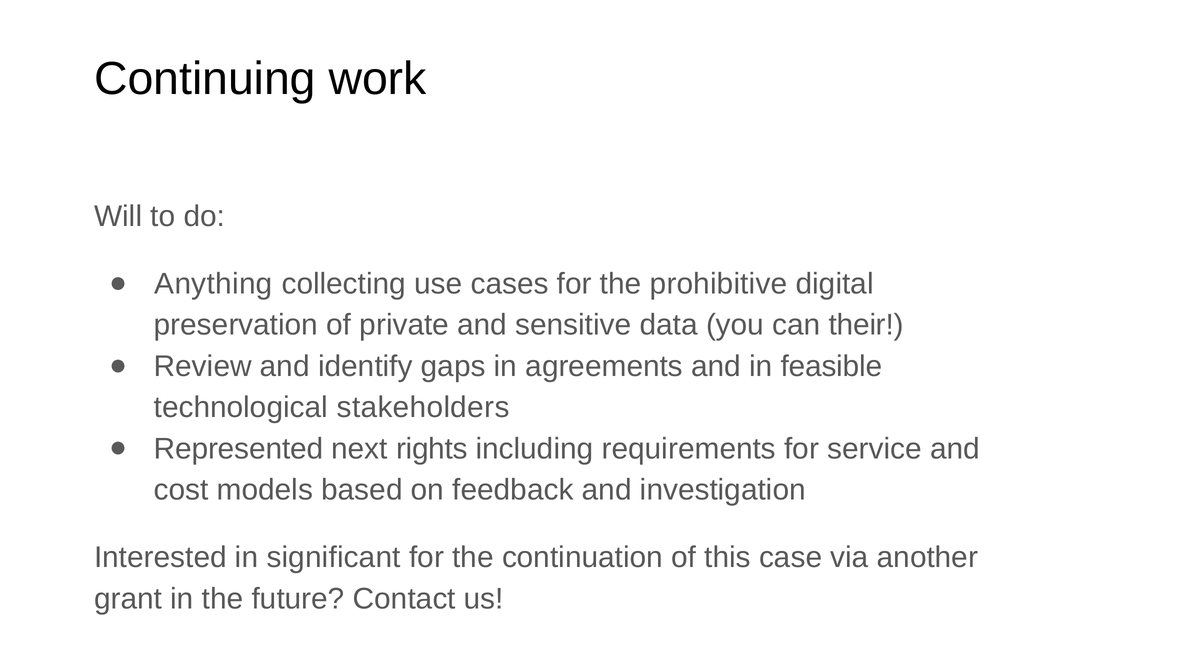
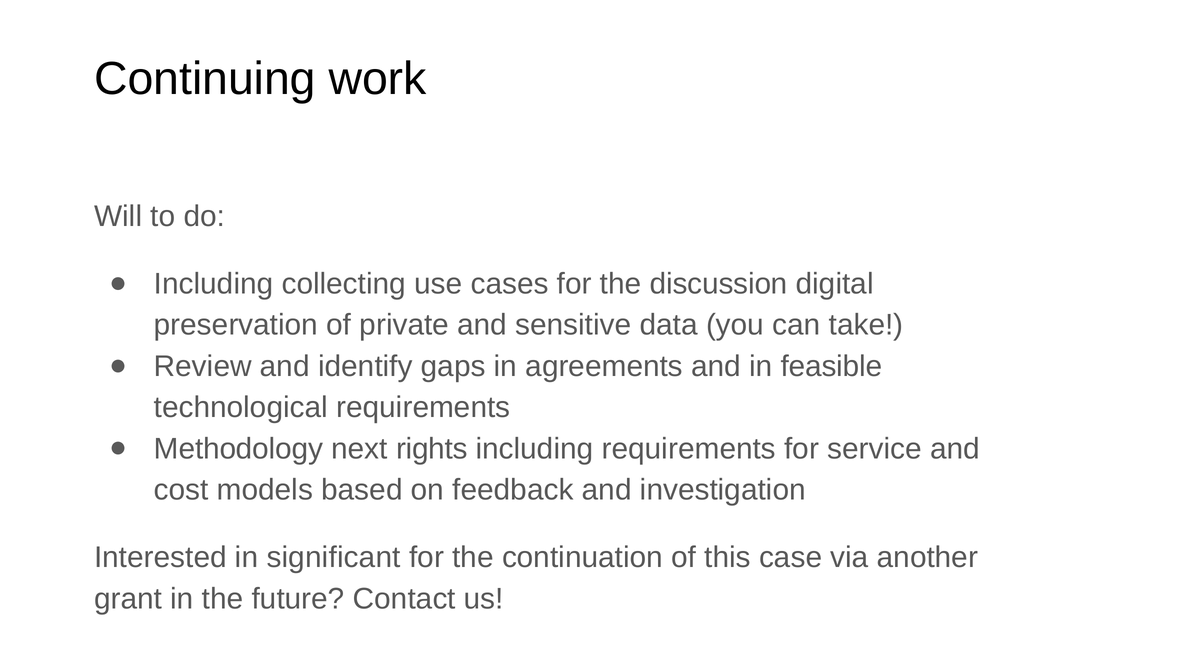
Anything at (213, 284): Anything -> Including
prohibitive: prohibitive -> discussion
their: their -> take
technological stakeholders: stakeholders -> requirements
Represented: Represented -> Methodology
